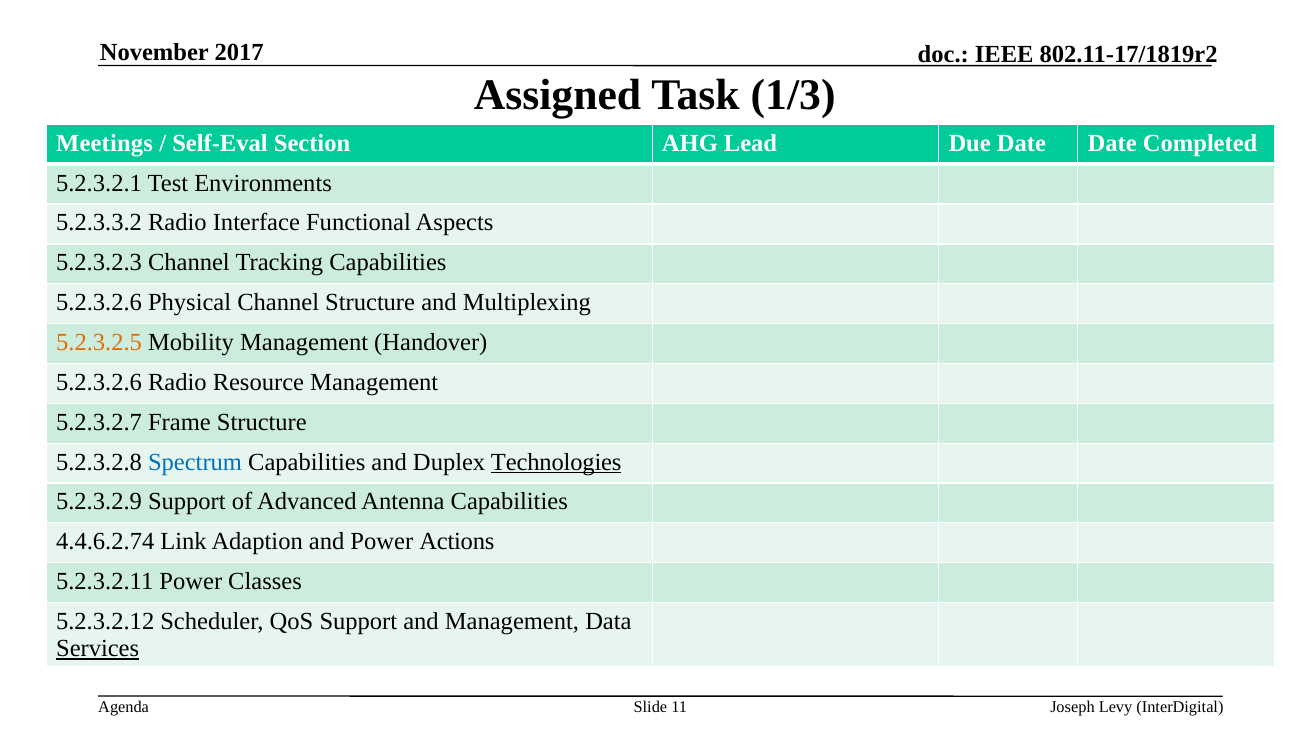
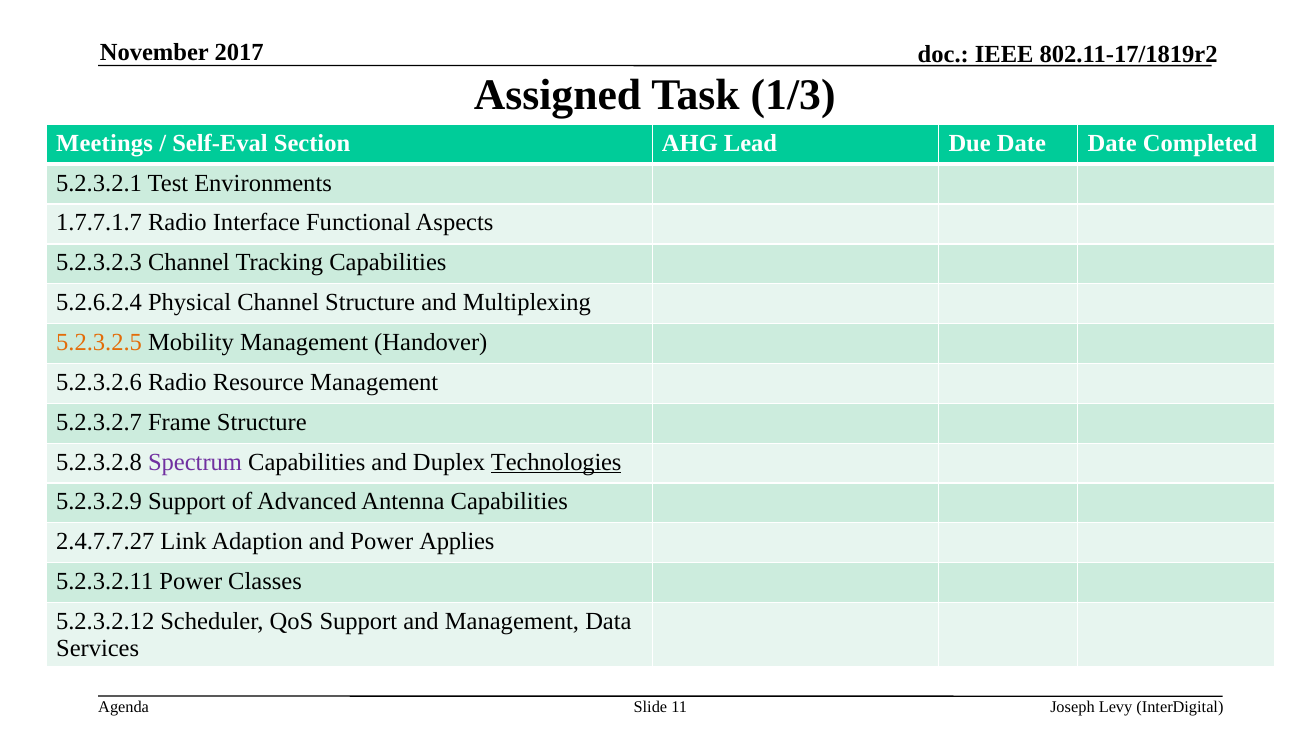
5.2.3.3.2: 5.2.3.3.2 -> 1.7.7.1.7
5.2.3.2.6 at (99, 302): 5.2.3.2.6 -> 5.2.6.2.4
Spectrum colour: blue -> purple
4.4.6.2.74: 4.4.6.2.74 -> 2.4.7.7.27
Actions: Actions -> Applies
Services underline: present -> none
